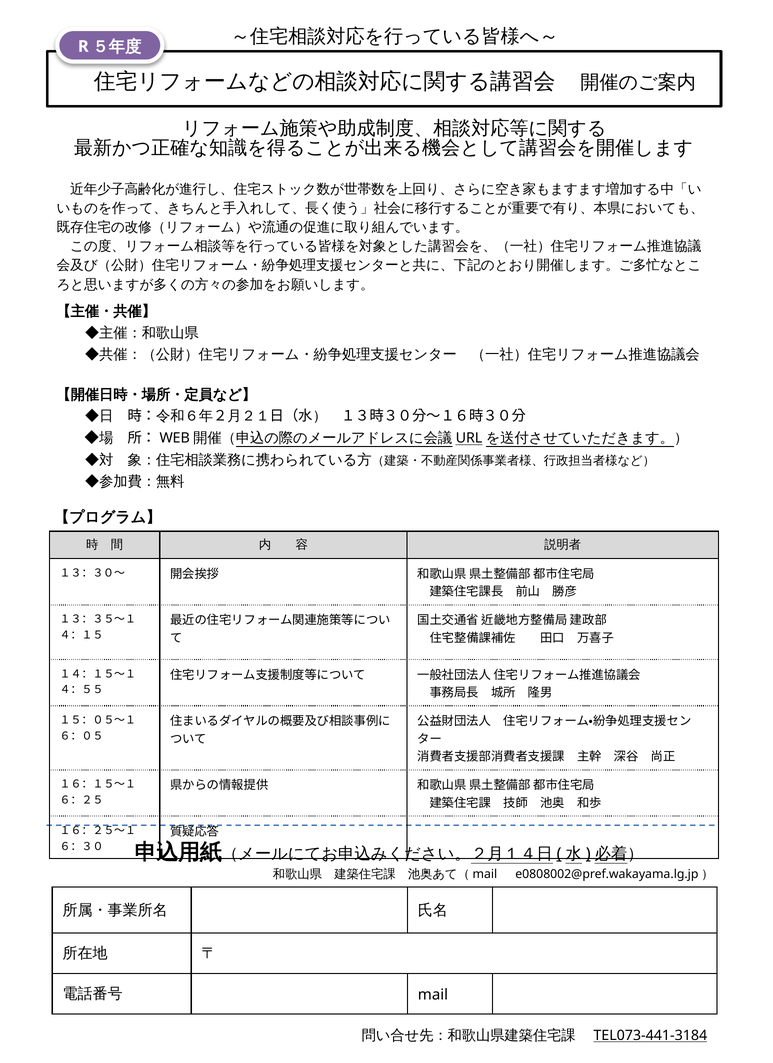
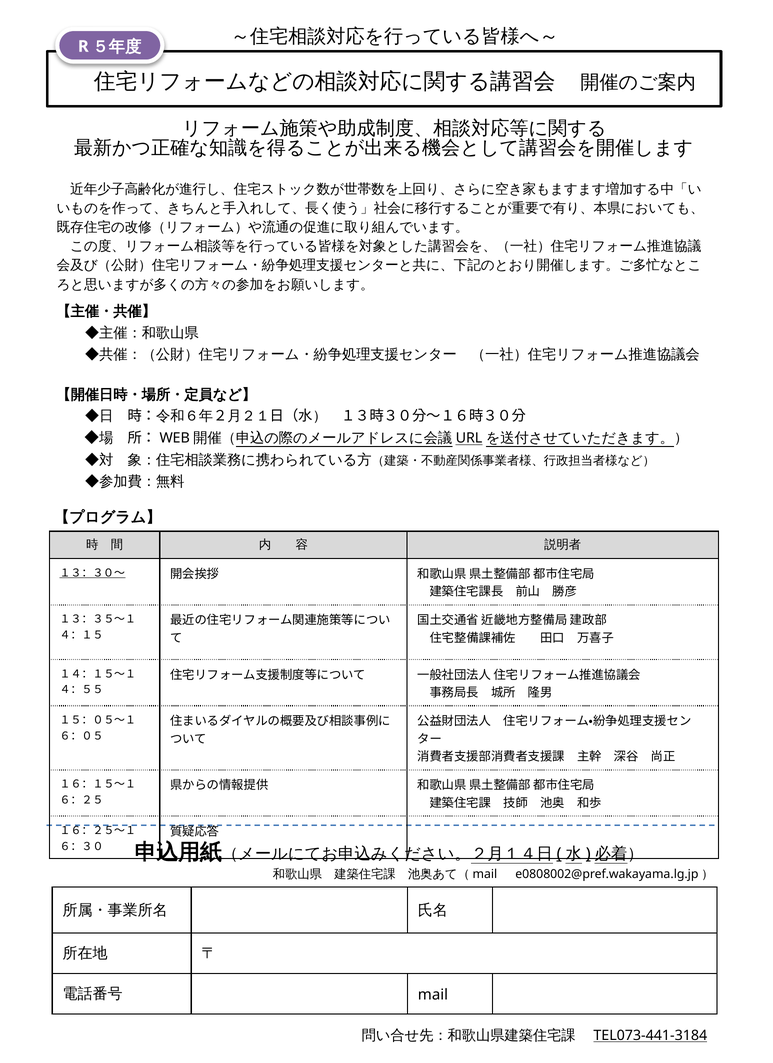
１３：３０～ underline: none -> present
